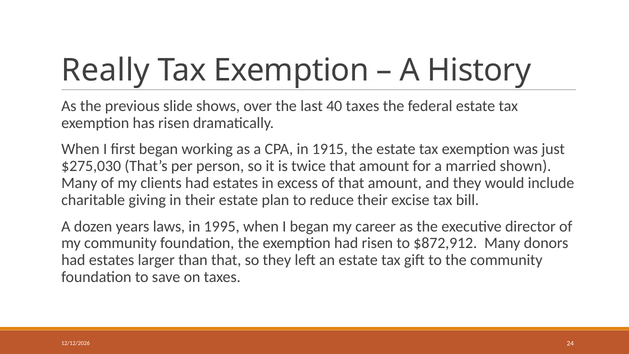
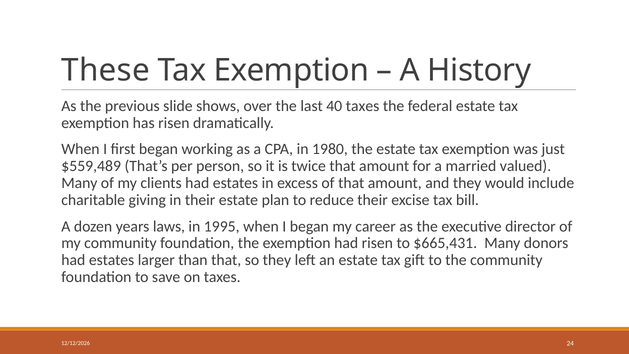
Really: Really -> These
1915: 1915 -> 1980
$275,030: $275,030 -> $559,489
shown: shown -> valued
$872,912: $872,912 -> $665,431
